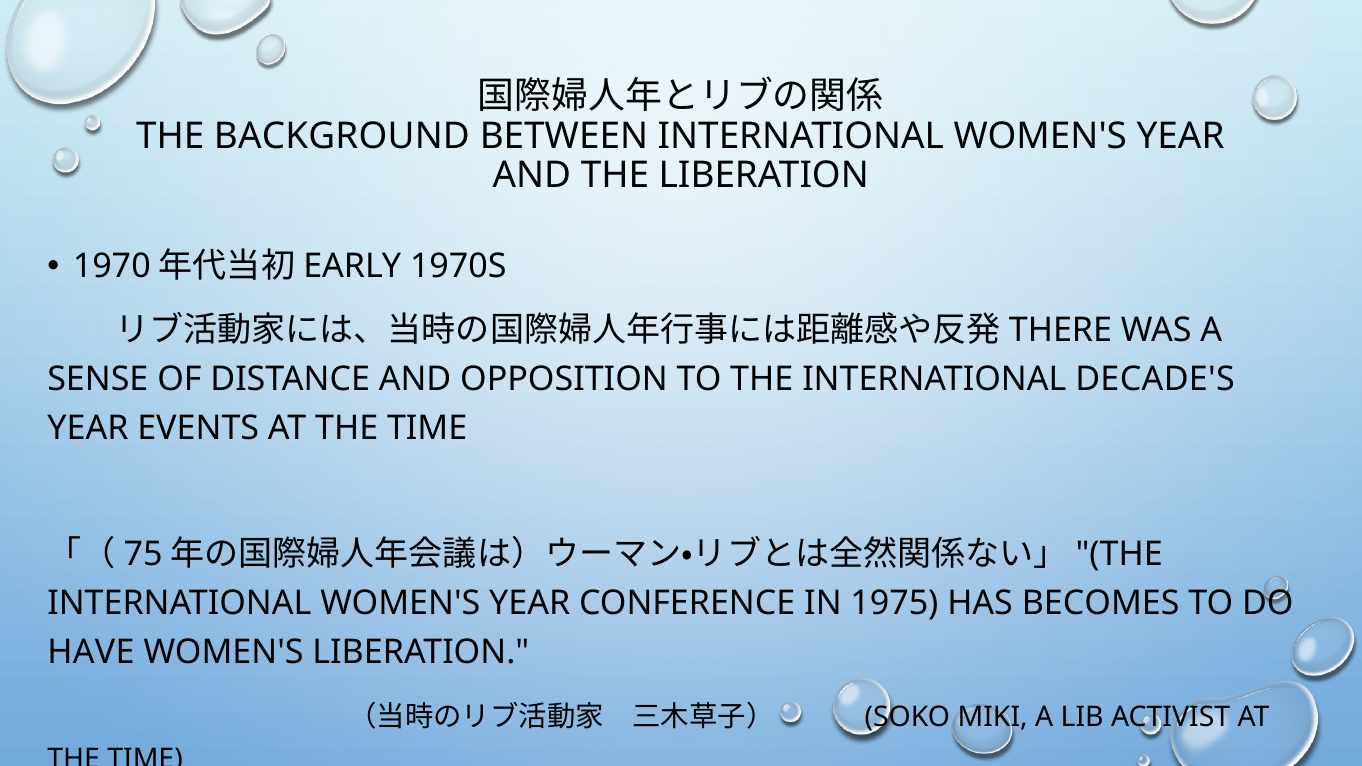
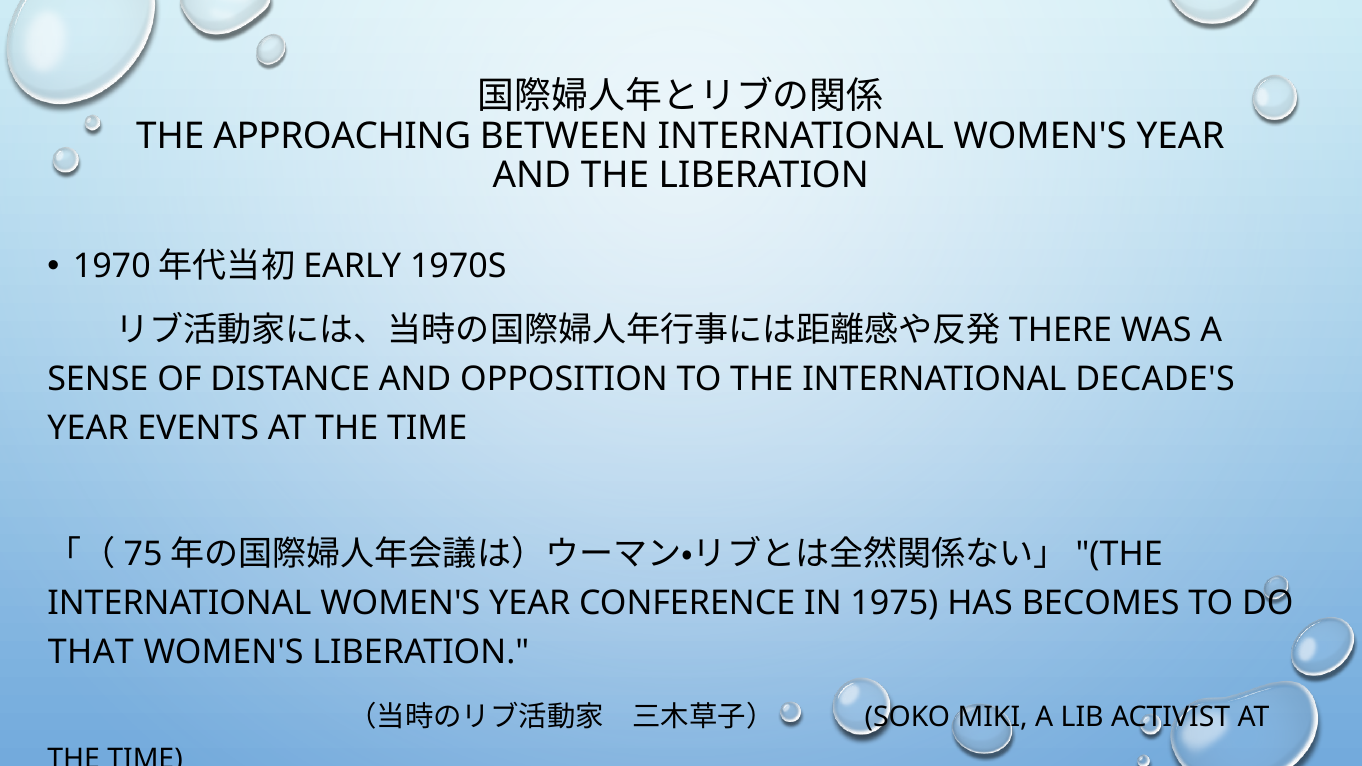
BACKGROUND: BACKGROUND -> APPROACHING
HAVE: HAVE -> THAT
